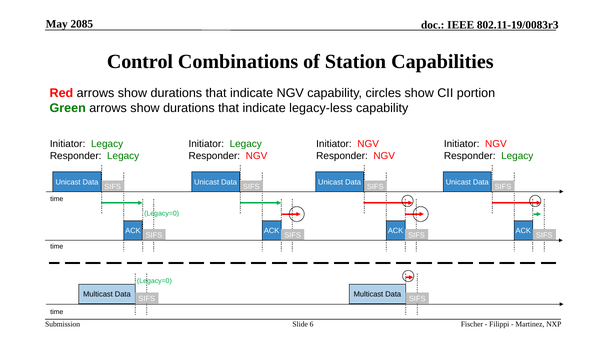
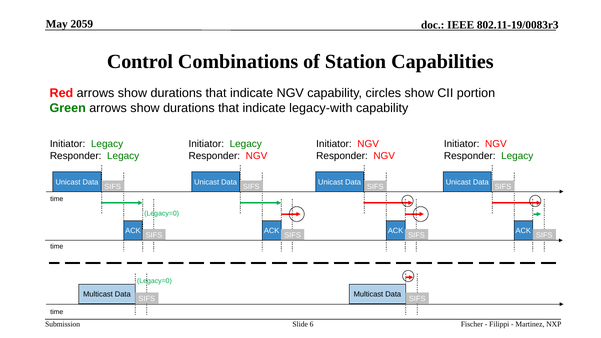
2085: 2085 -> 2059
legacy-less: legacy-less -> legacy-with
